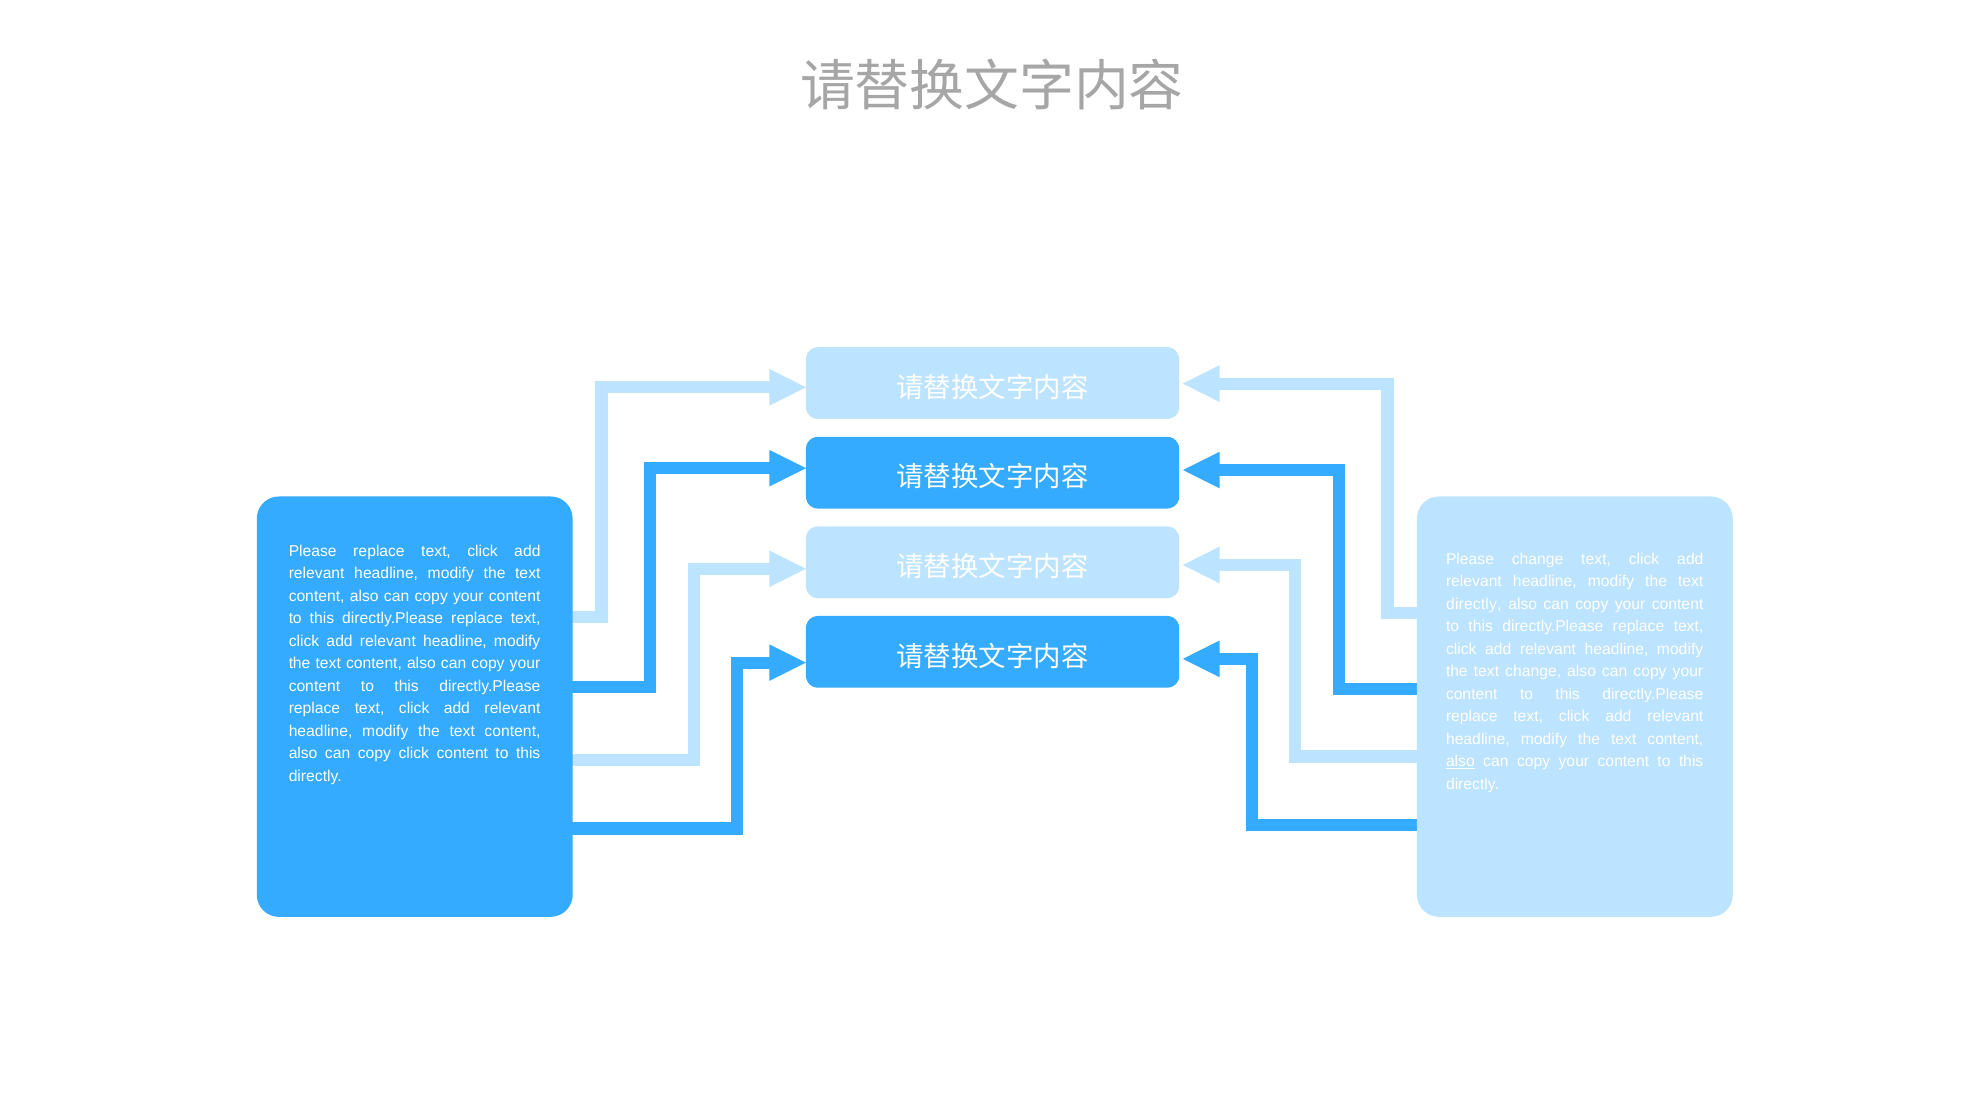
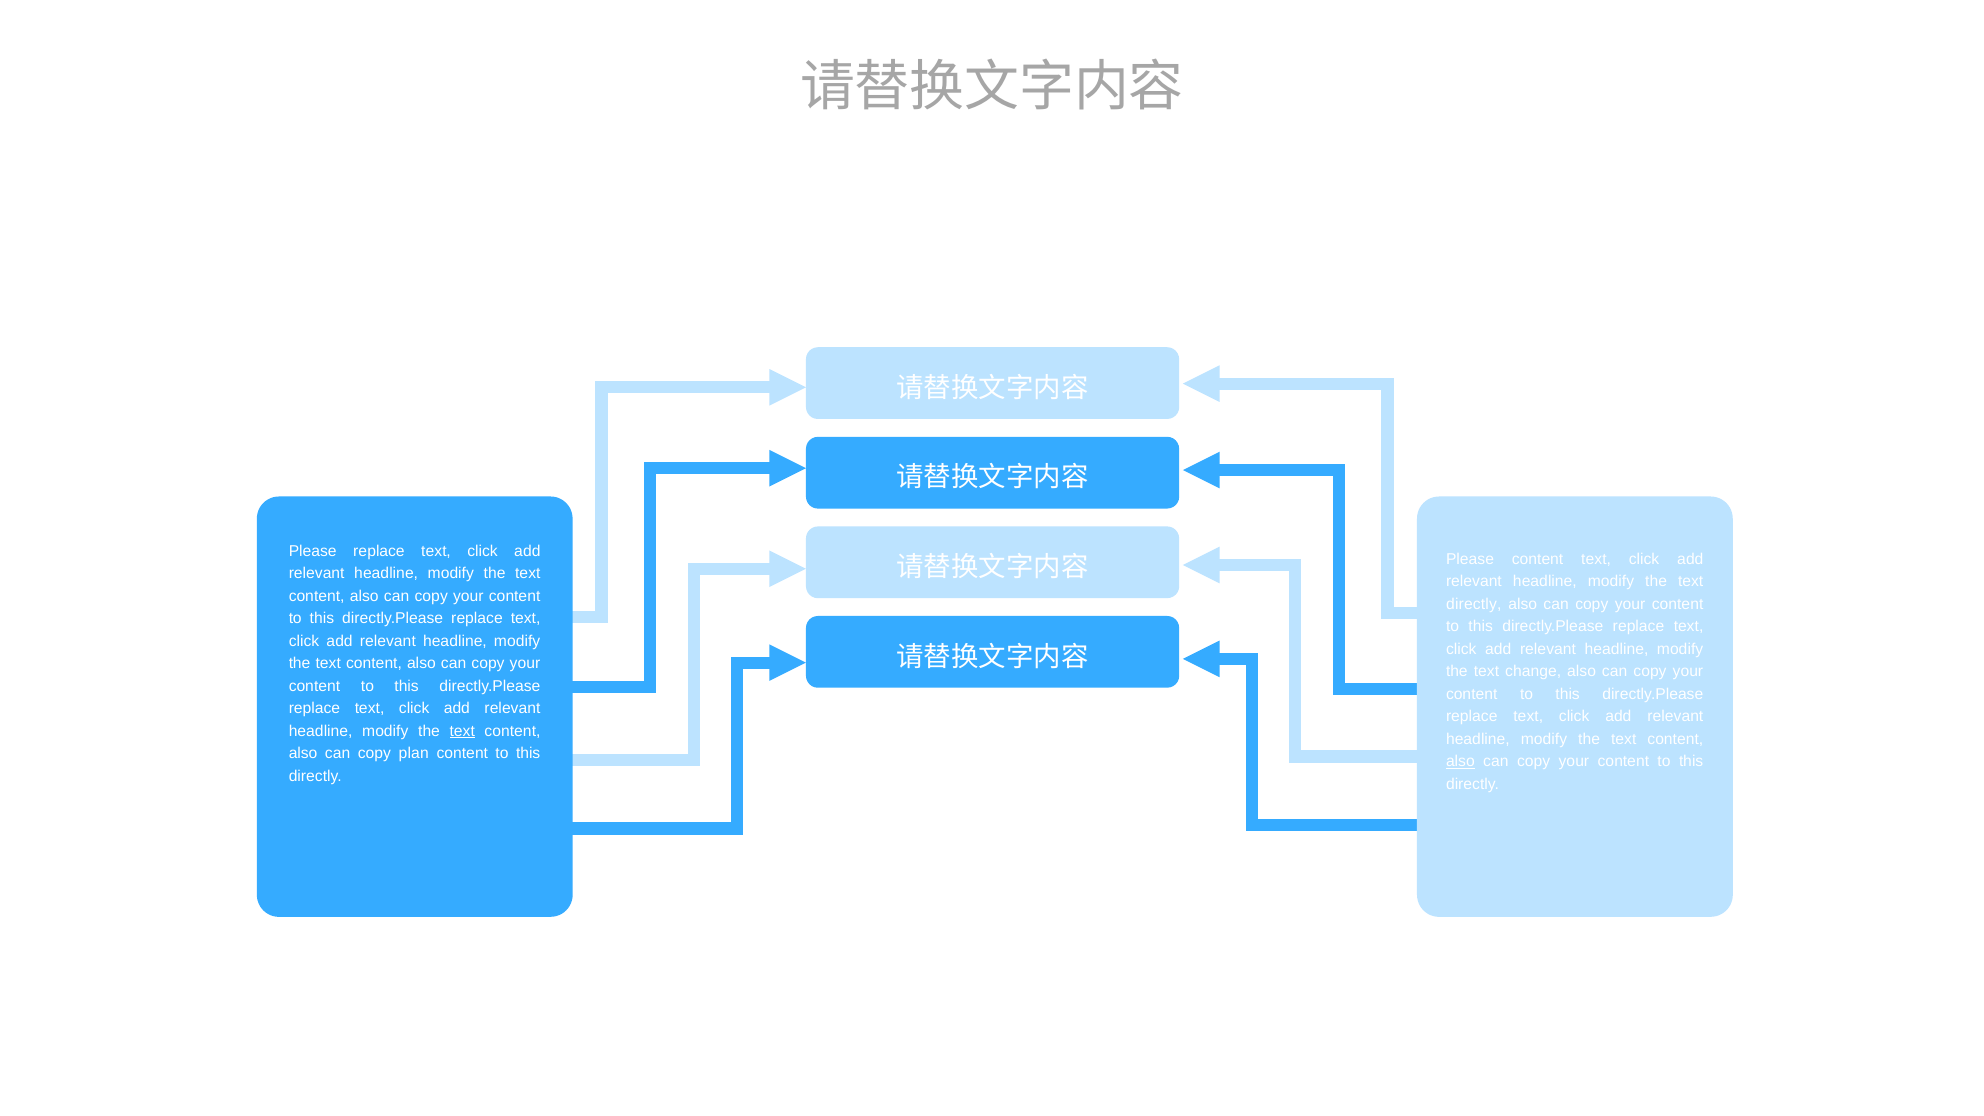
Please change: change -> content
text at (462, 731) underline: none -> present
copy click: click -> plan
